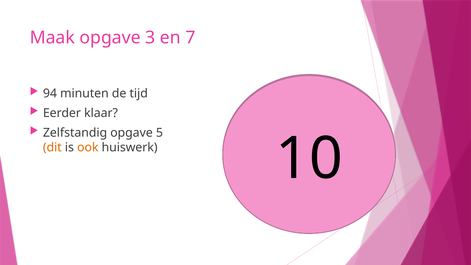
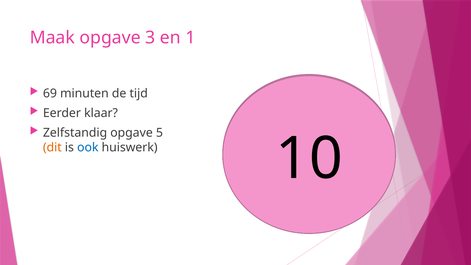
7: 7 -> 1
94: 94 -> 69
ook colour: orange -> blue
